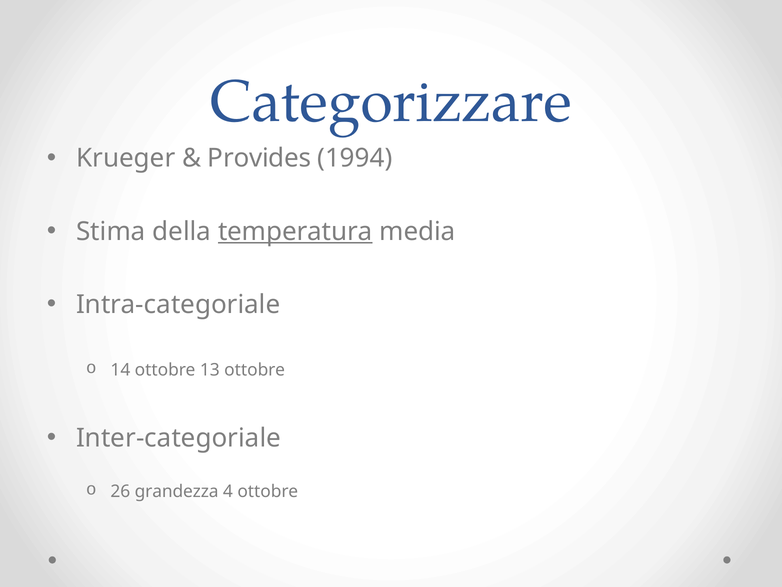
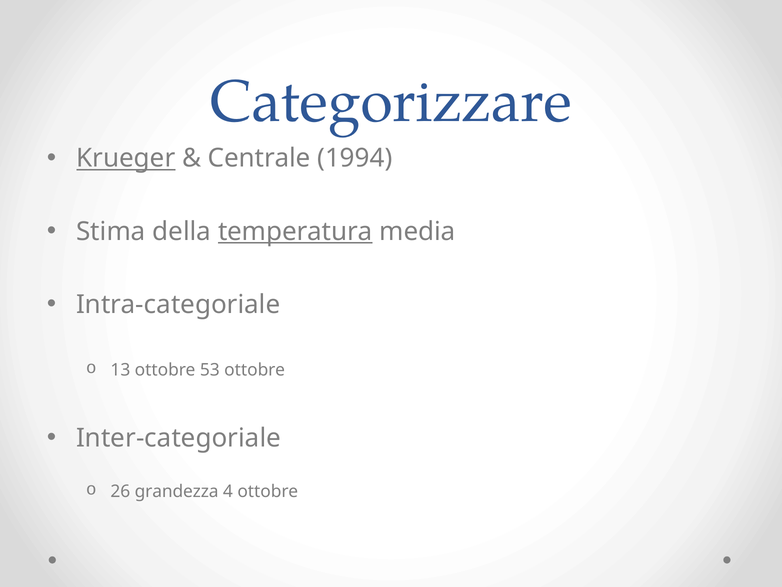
Krueger underline: none -> present
Provides: Provides -> Centrale
14: 14 -> 13
13: 13 -> 53
